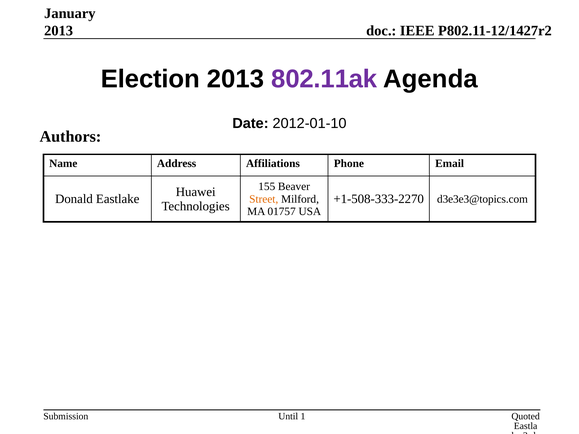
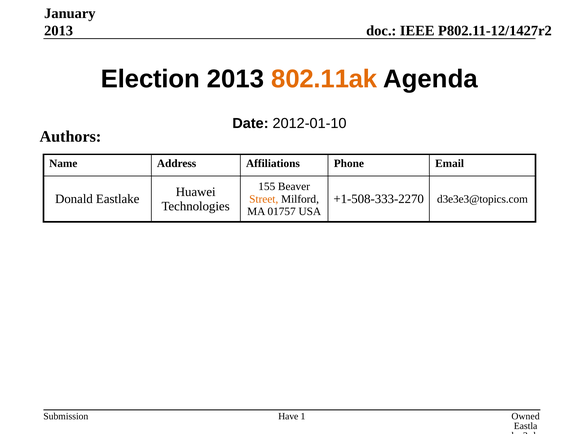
802.11ak colour: purple -> orange
Quoted: Quoted -> Owned
Until: Until -> Have
